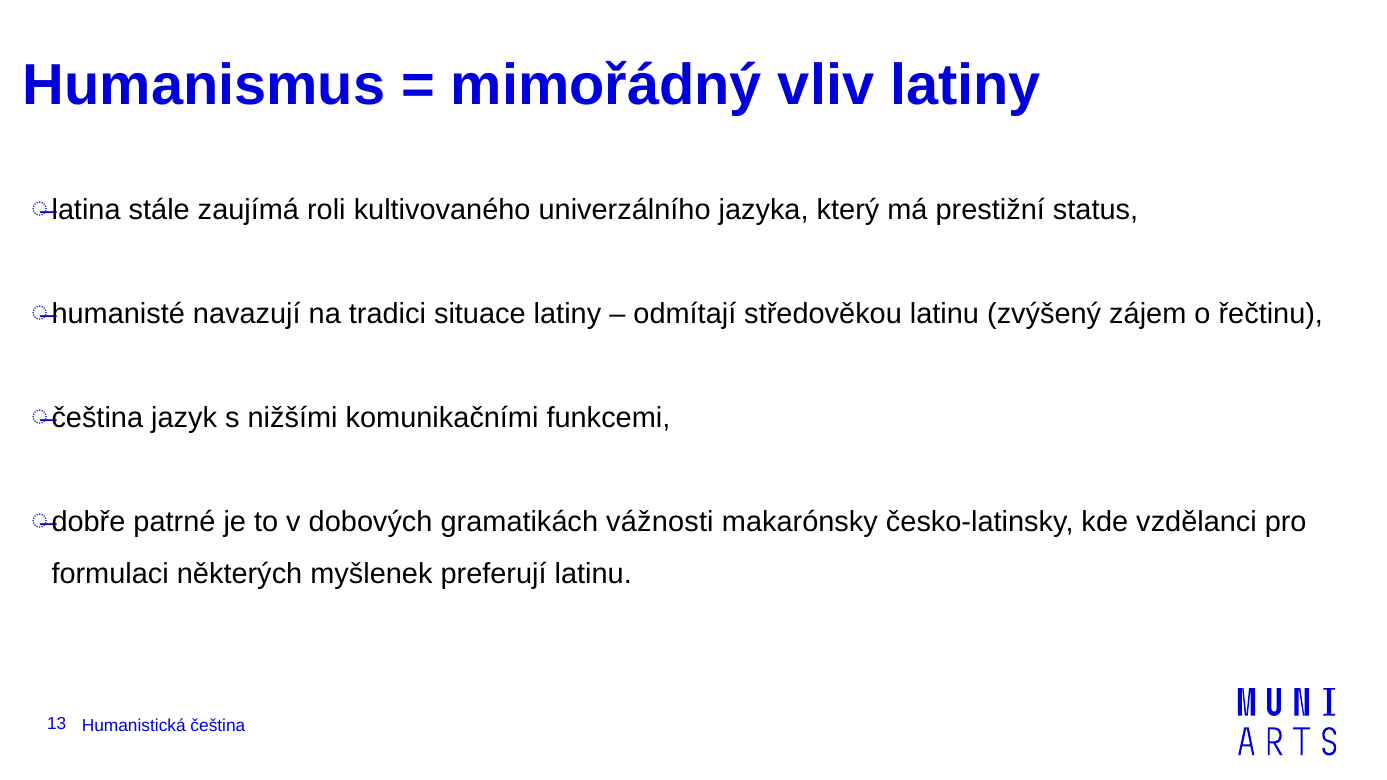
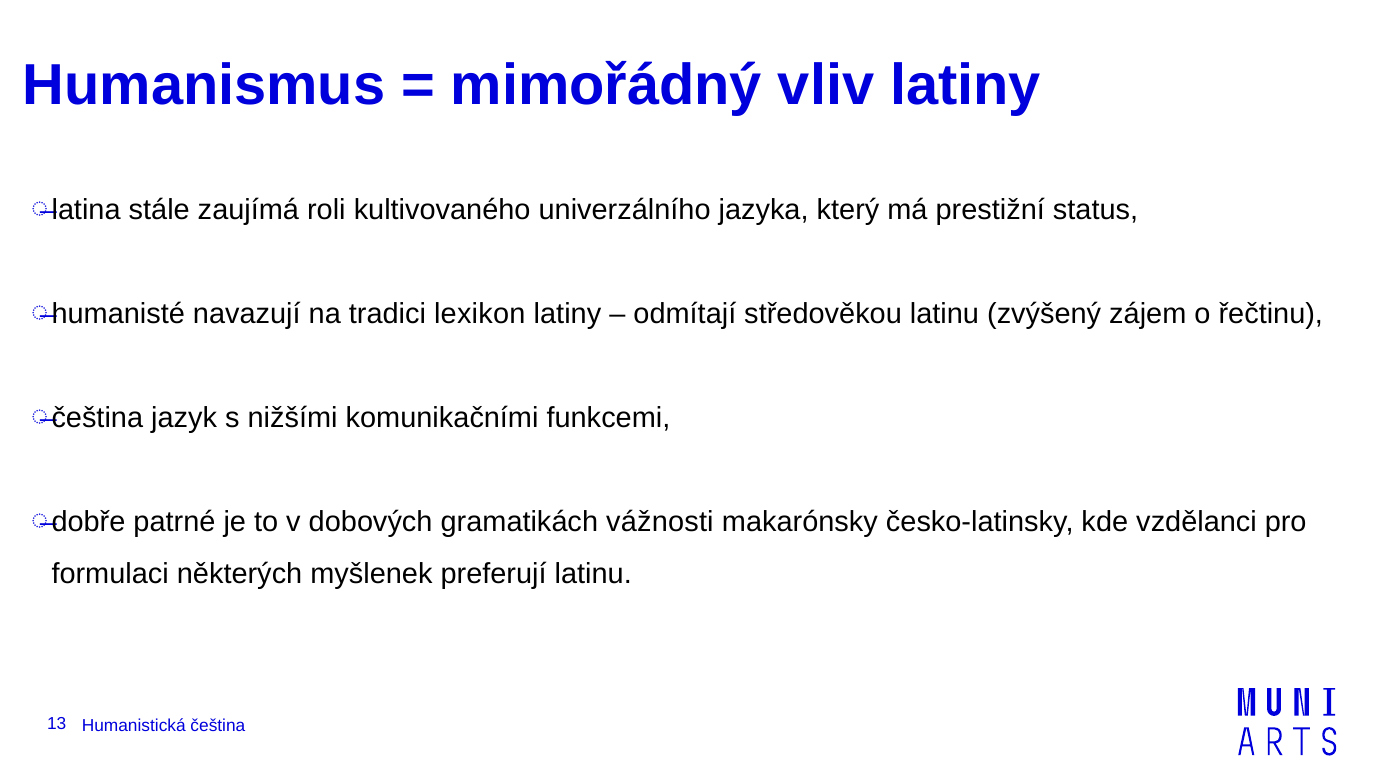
situace: situace -> lexikon
